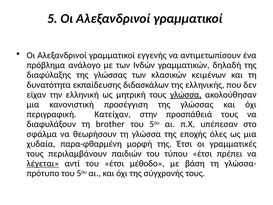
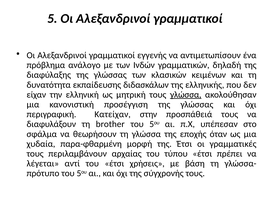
όλες: όλες -> όταν
παιδιών: παιδιών -> αρχαίας
λέγεται underline: present -> none
μέθοδο: μέθοδο -> χρήσεις
